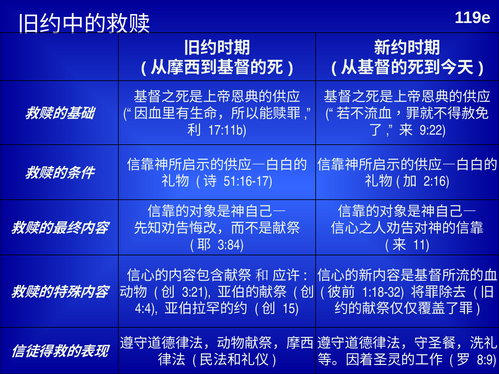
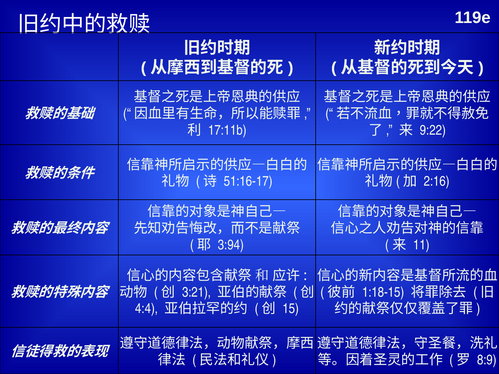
3:84: 3:84 -> 3:94
1:18-32: 1:18-32 -> 1:18-15
